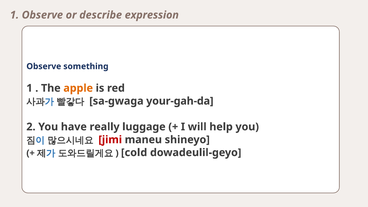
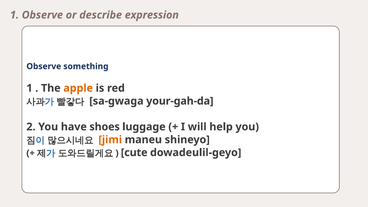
really: really -> shoes
jimi colour: red -> orange
cold: cold -> cute
